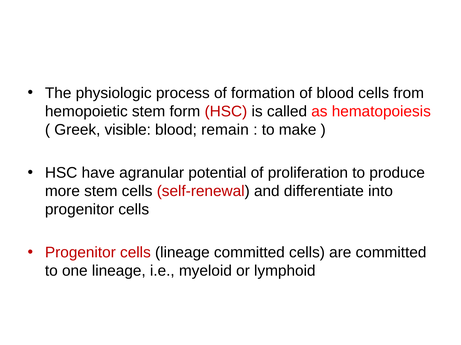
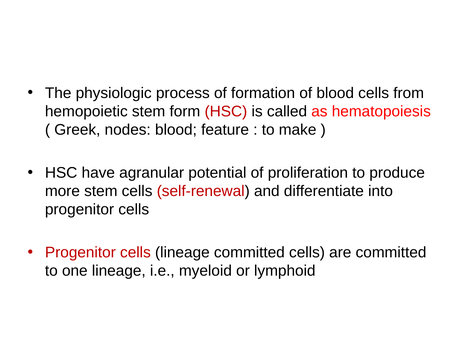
visible: visible -> nodes
remain: remain -> feature
